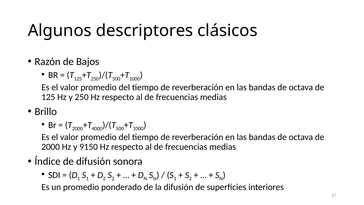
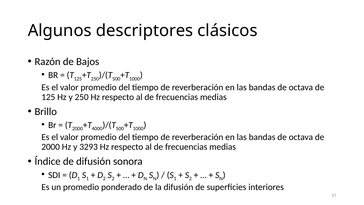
9150: 9150 -> 3293
